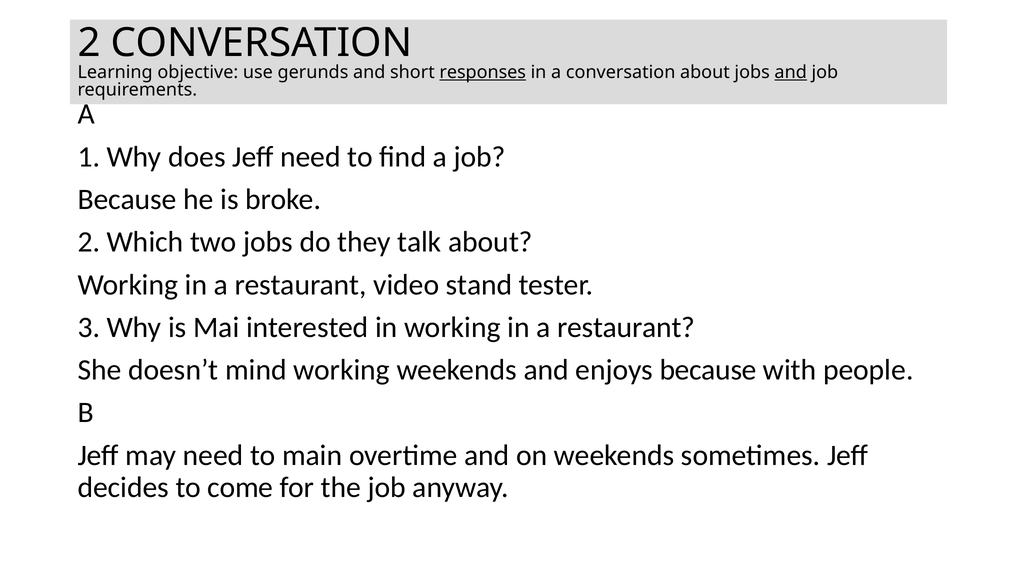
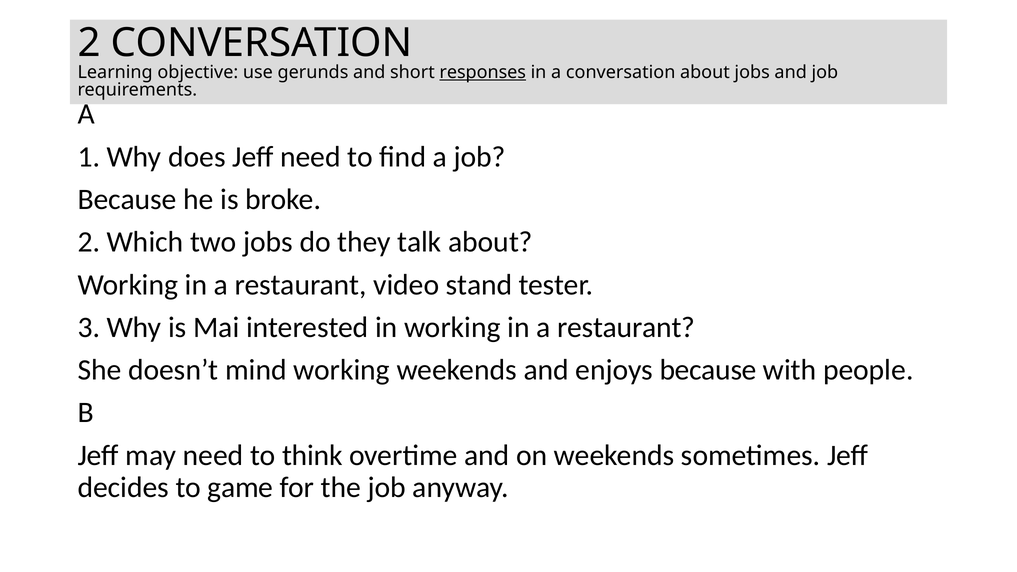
and at (791, 72) underline: present -> none
main: main -> think
come: come -> game
